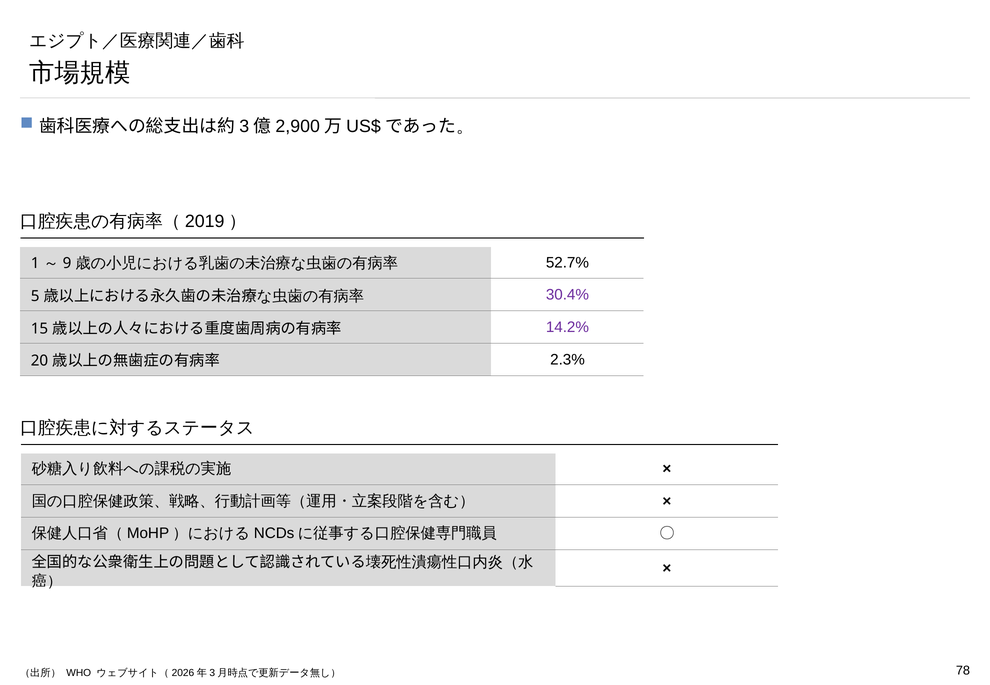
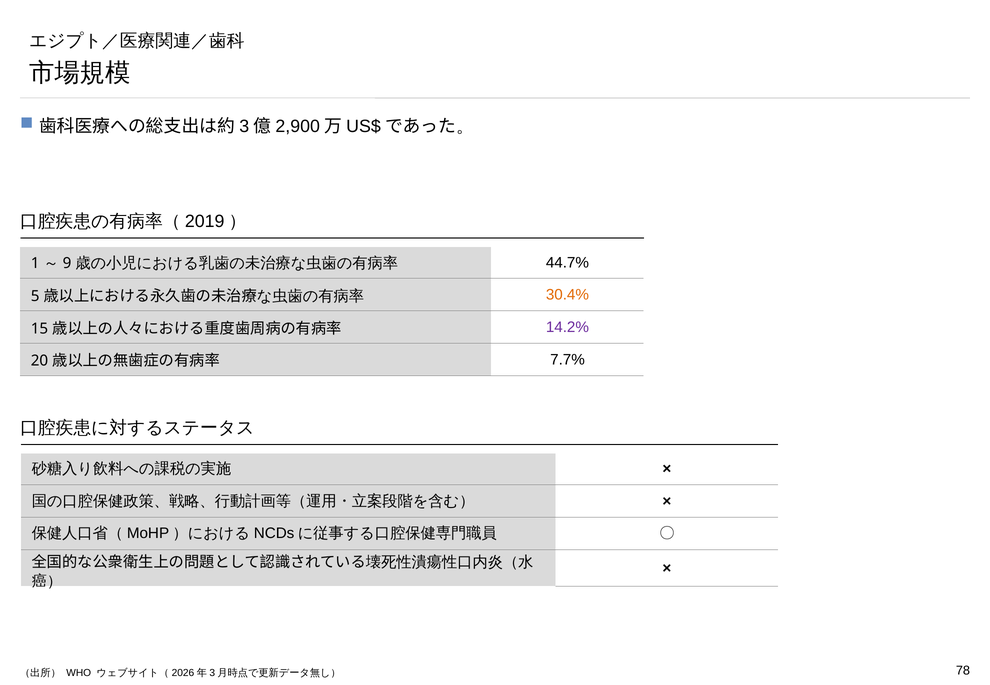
52.7%: 52.7% -> 44.7%
30.4% colour: purple -> orange
2.3%: 2.3% -> 7.7%
